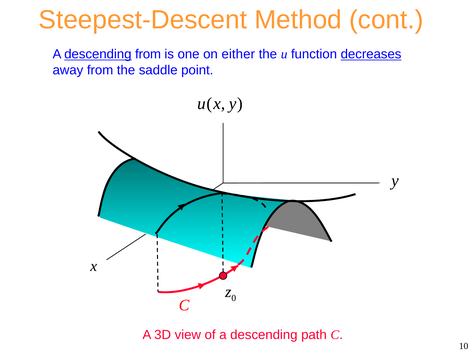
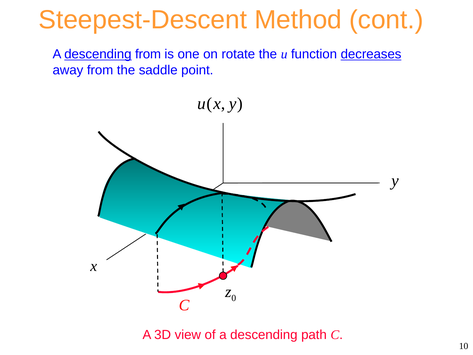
either: either -> rotate
